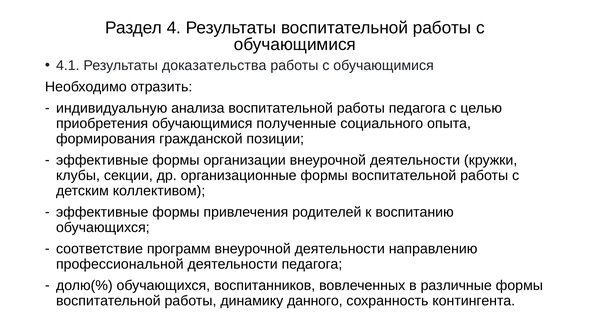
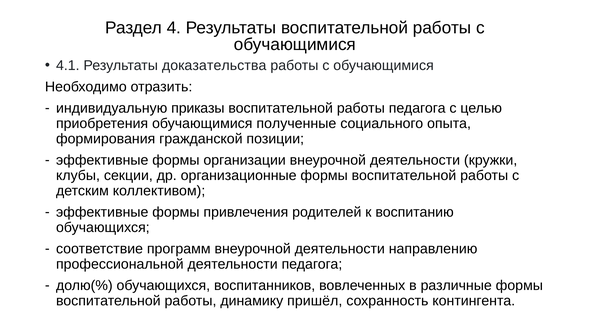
анализа: анализа -> приказы
данного: данного -> пришёл
